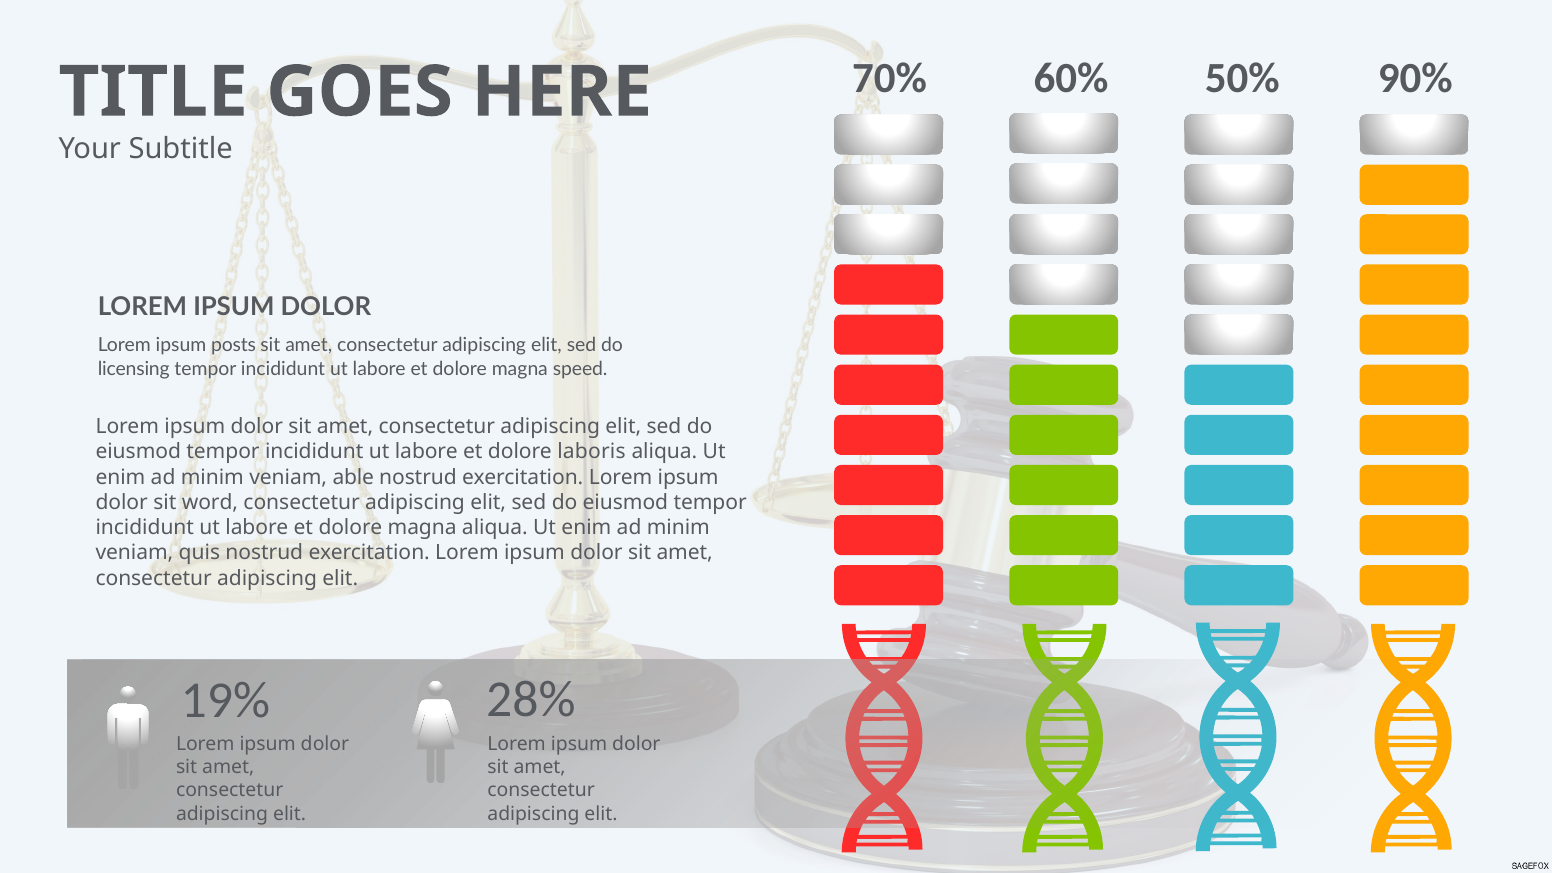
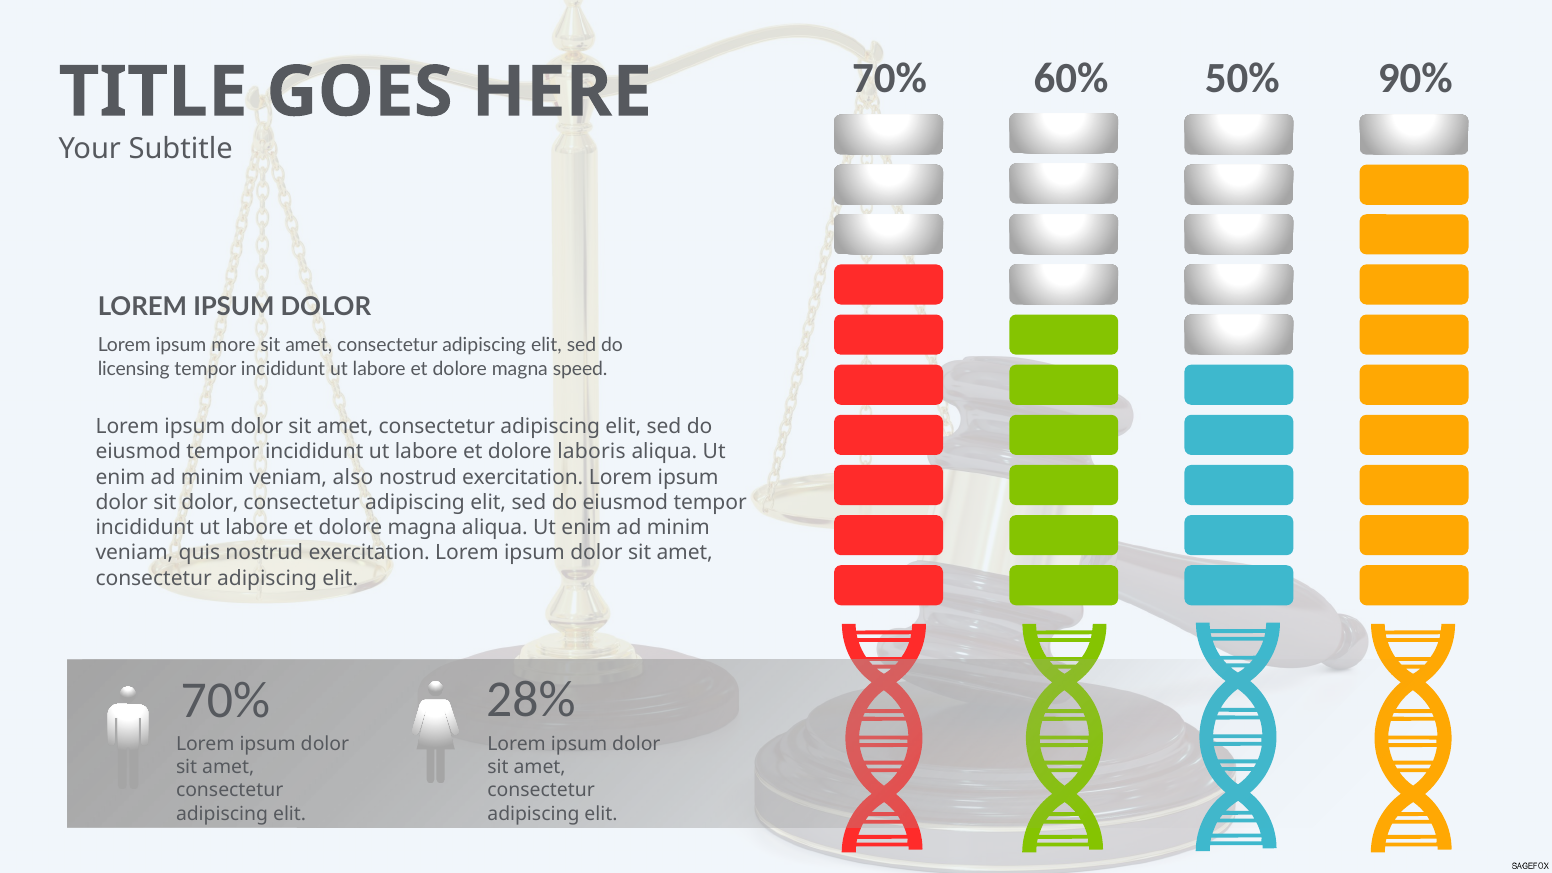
posts: posts -> more
able: able -> also
sit word: word -> dolor
19% at (225, 700): 19% -> 70%
